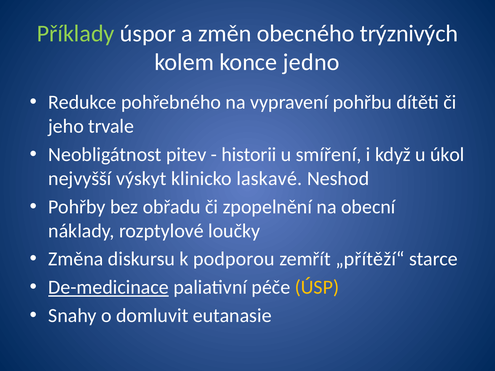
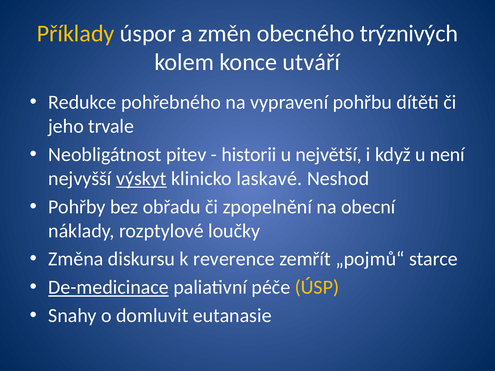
Příklady colour: light green -> yellow
jedno: jedno -> utváří
smíření: smíření -> největší
úkol: úkol -> není
výskyt underline: none -> present
podporou: podporou -> reverence
„přítěží“: „přítěží“ -> „pojmů“
